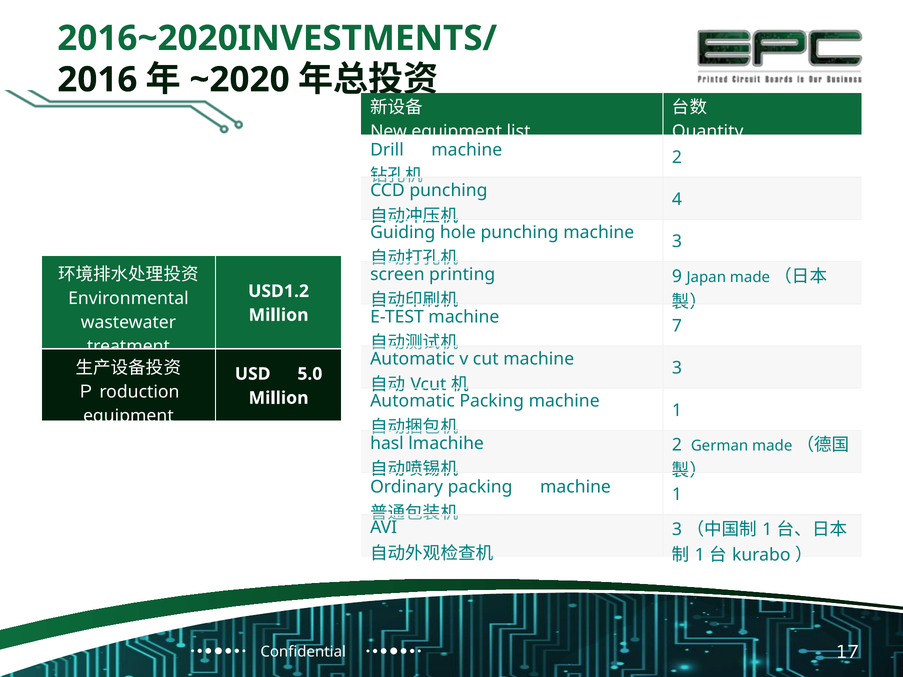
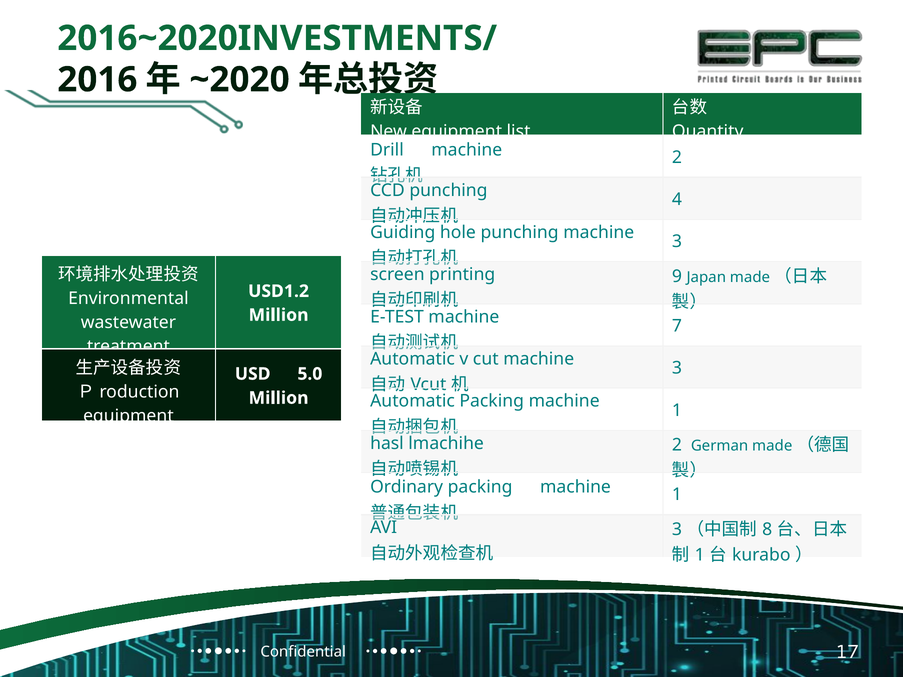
1 at (767, 530): 1 -> 8
